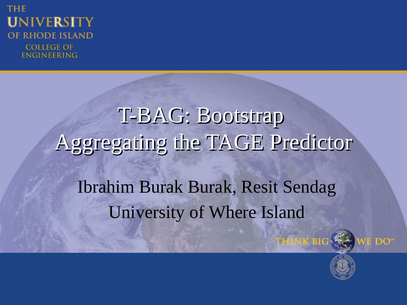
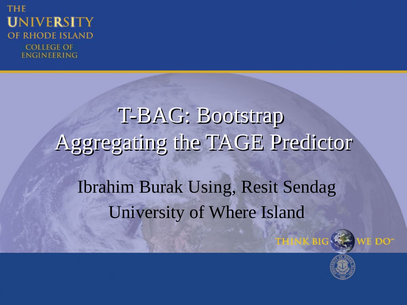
Burak Burak: Burak -> Using
